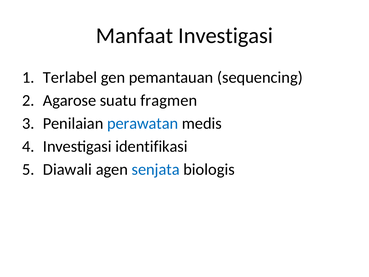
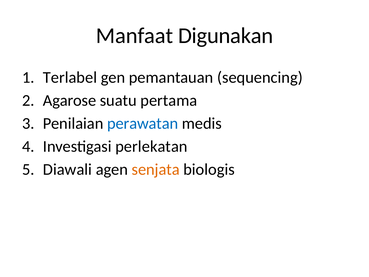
Manfaat Investigasi: Investigasi -> Digunakan
fragmen: fragmen -> pertama
identifikasi: identifikasi -> perlekatan
senjata colour: blue -> orange
